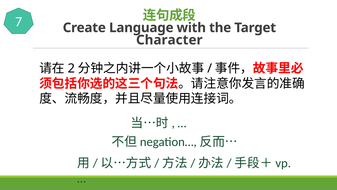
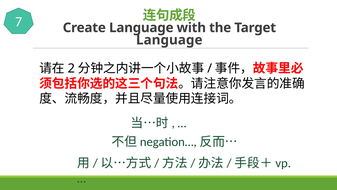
Character at (169, 40): Character -> Language
